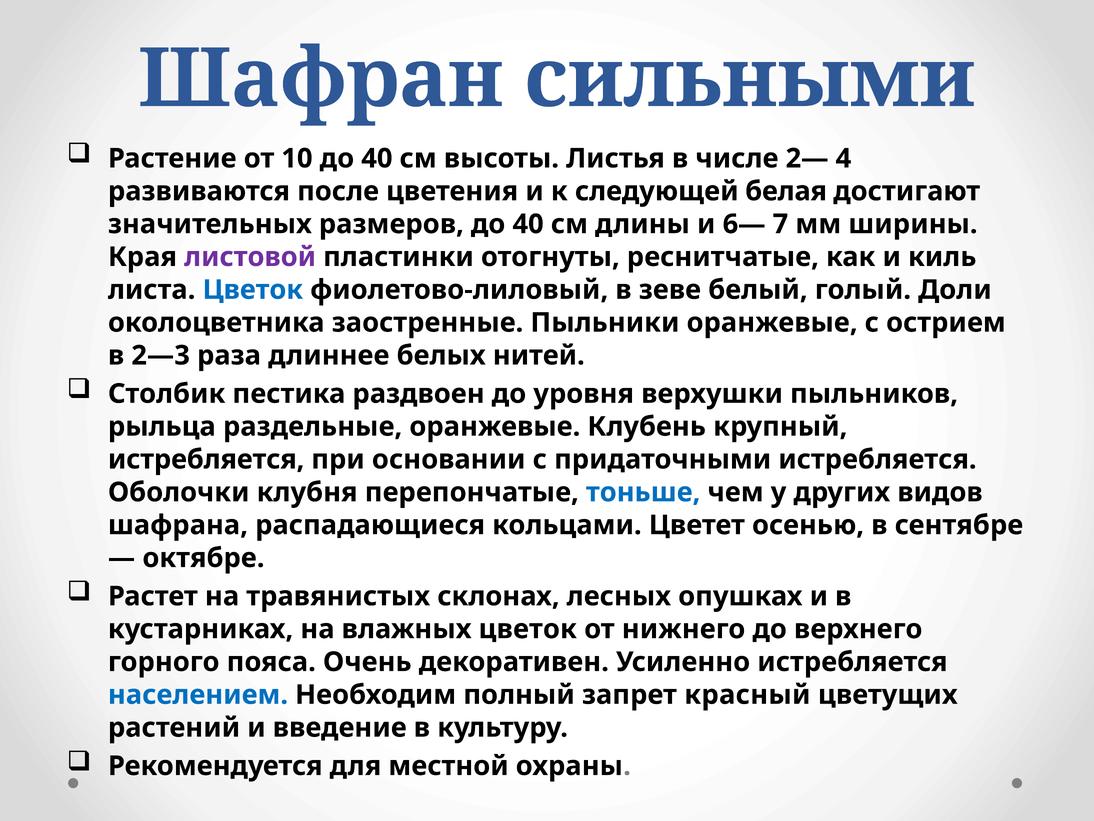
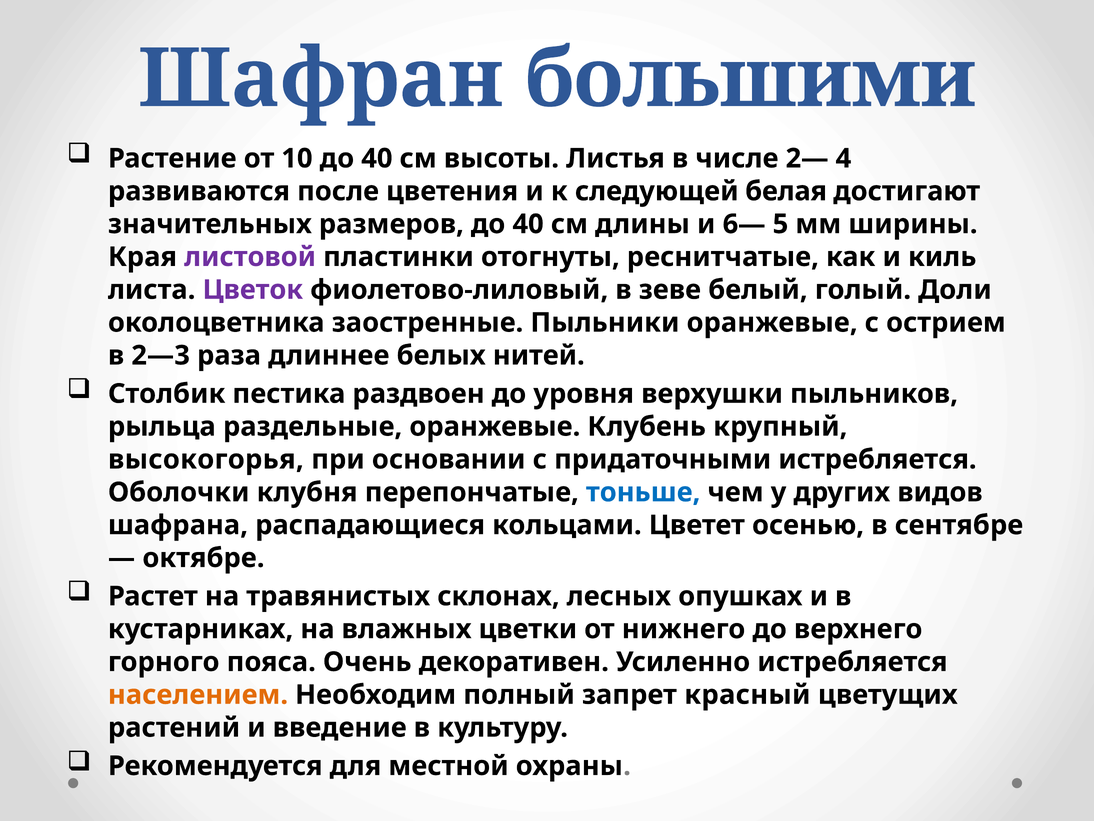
сильными: сильными -> большими
7: 7 -> 5
Цветок at (253, 290) colour: blue -> purple
истребляется at (206, 459): истребляется -> высокогорья
влажных цветок: цветок -> цветки
населением colour: blue -> orange
